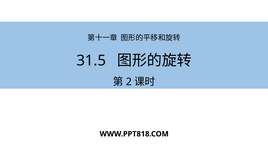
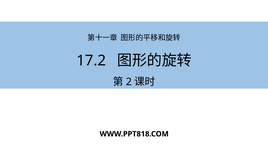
31.5: 31.5 -> 17.2
